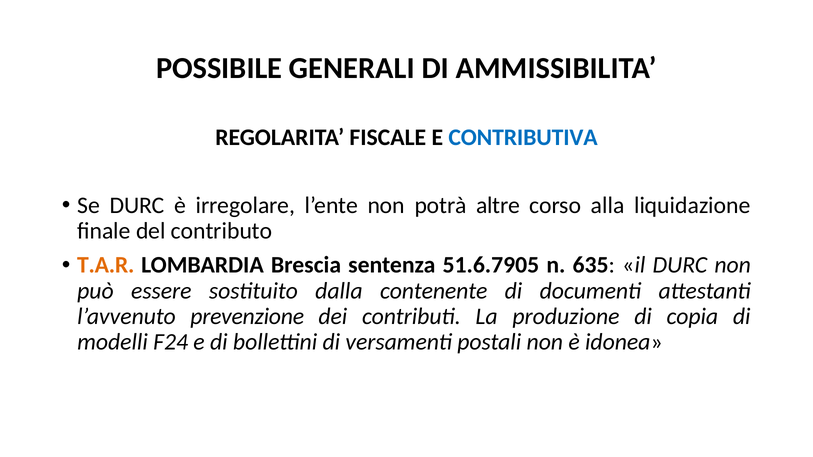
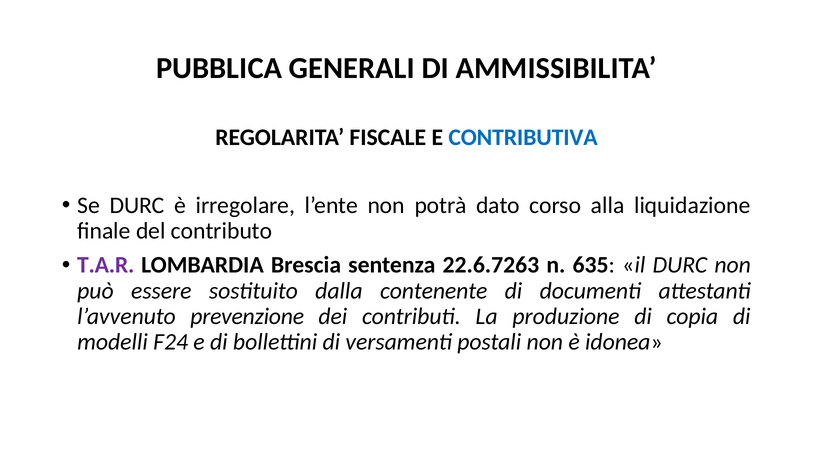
POSSIBILE: POSSIBILE -> PUBBLICA
altre: altre -> dato
T.A.R colour: orange -> purple
51.6.7905: 51.6.7905 -> 22.6.7263
